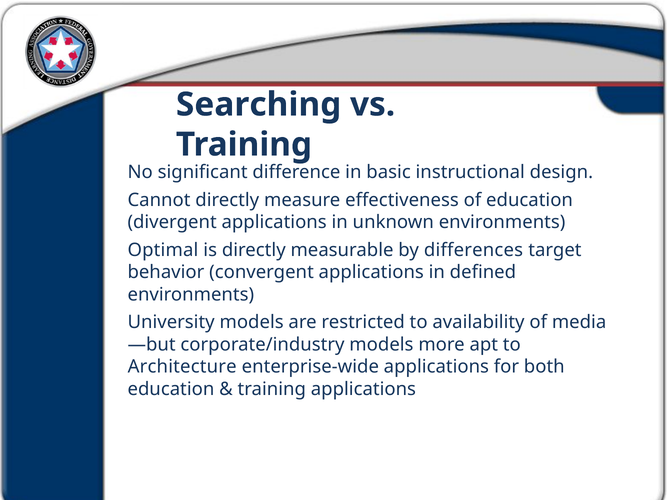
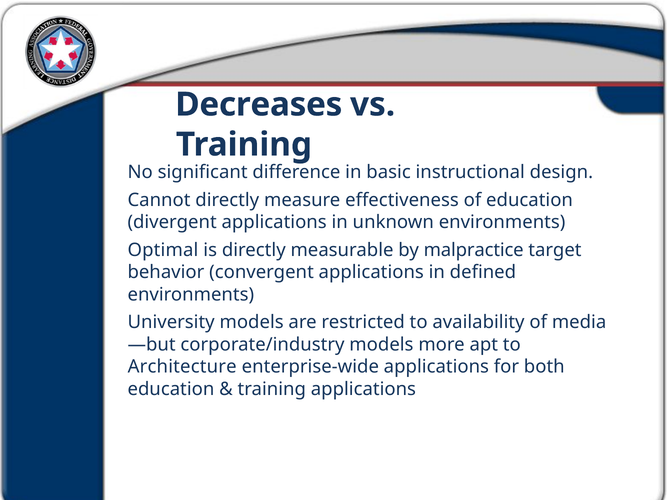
Searching: Searching -> Decreases
differences: differences -> malpractice
